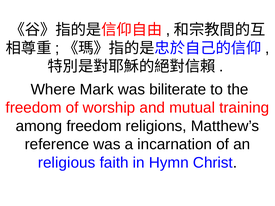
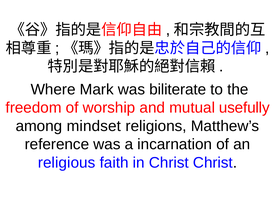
training: training -> usefully
among freedom: freedom -> mindset
in Hymn: Hymn -> Christ
